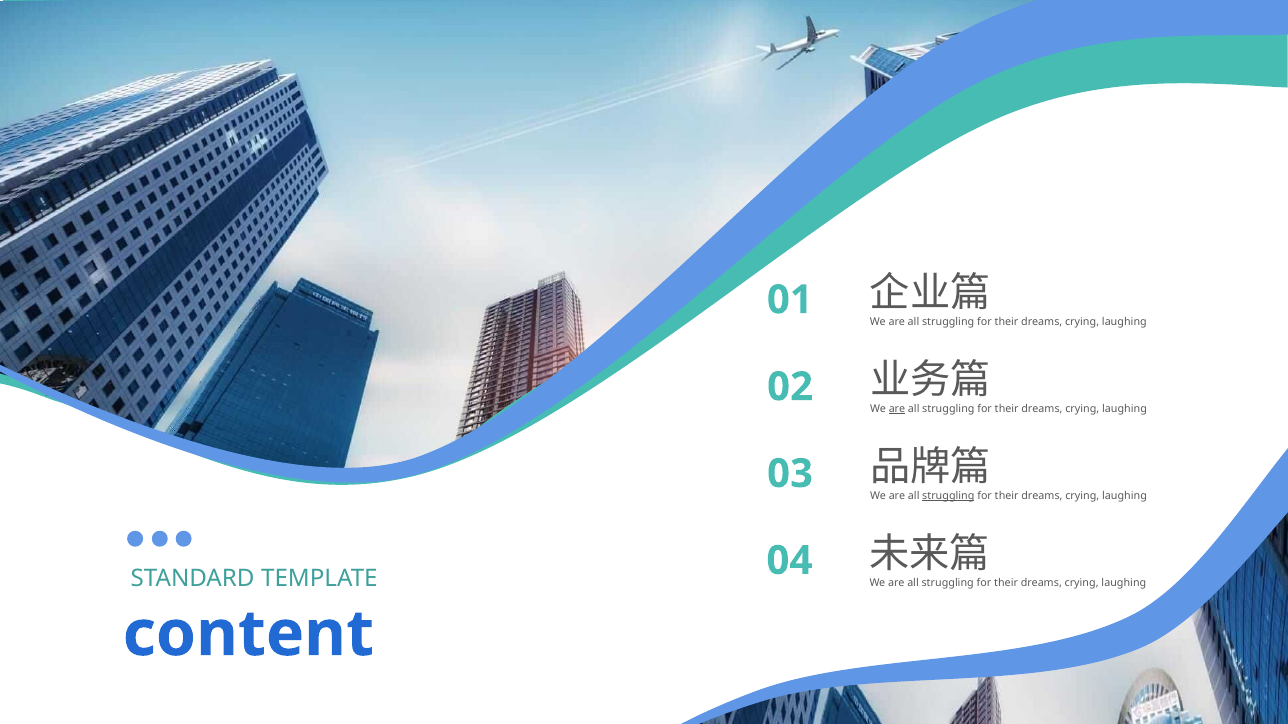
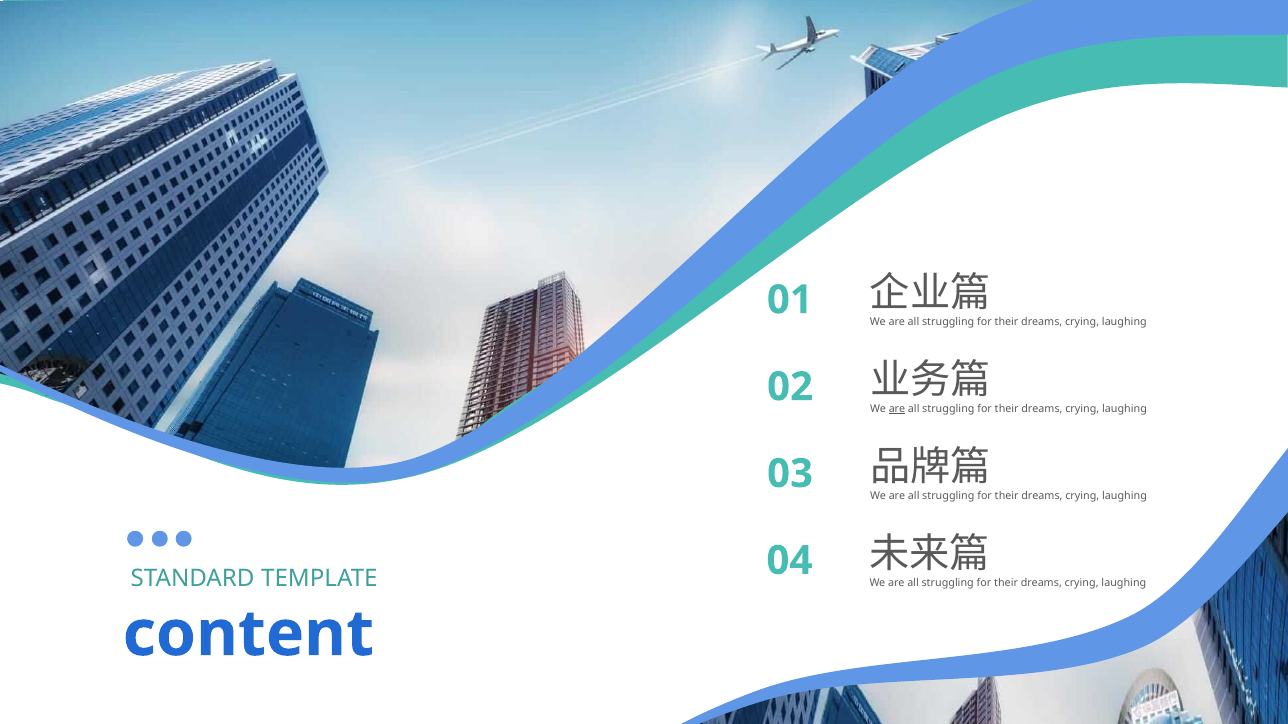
struggling at (948, 496) underline: present -> none
